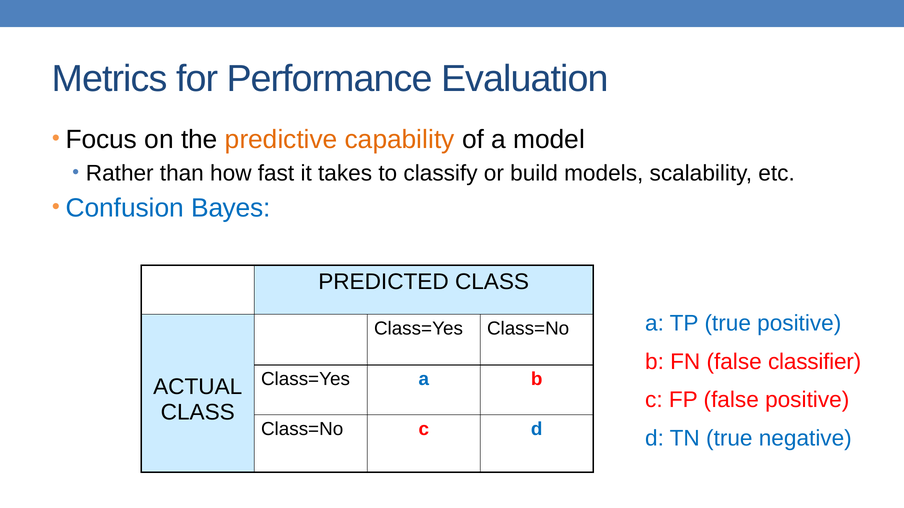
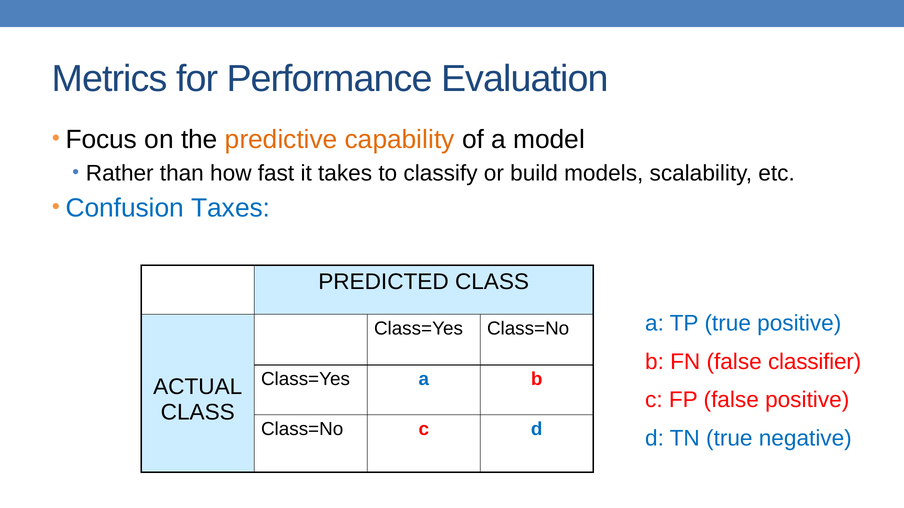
Bayes: Bayes -> Taxes
